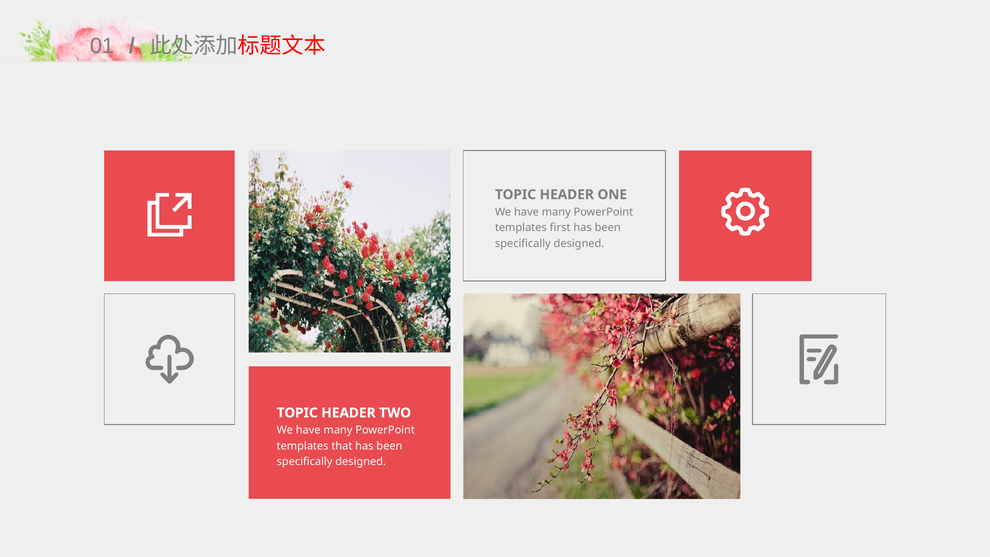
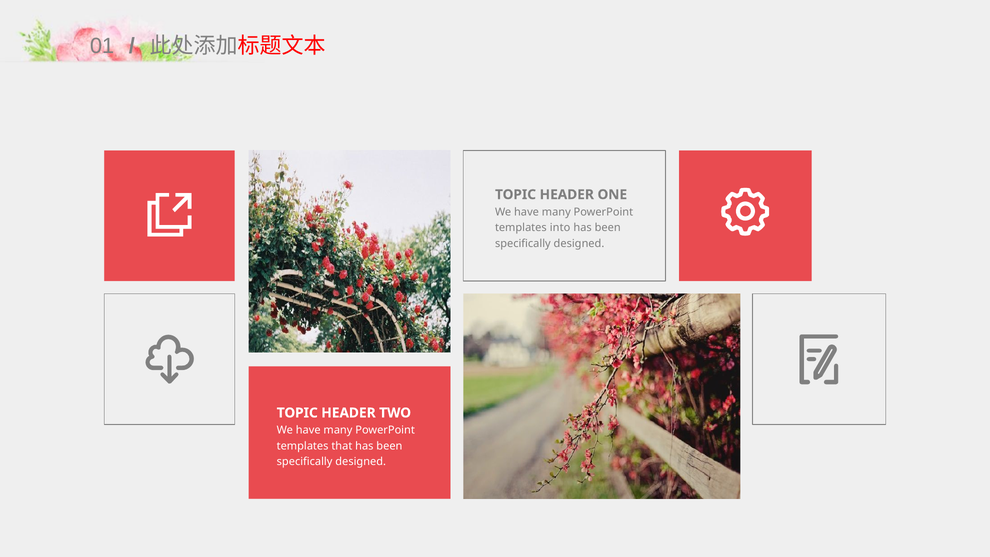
first: first -> into
